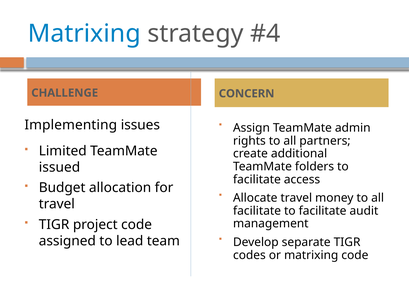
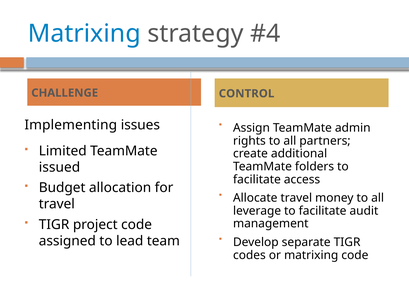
CONCERN: CONCERN -> CONTROL
facilitate at (257, 211): facilitate -> leverage
